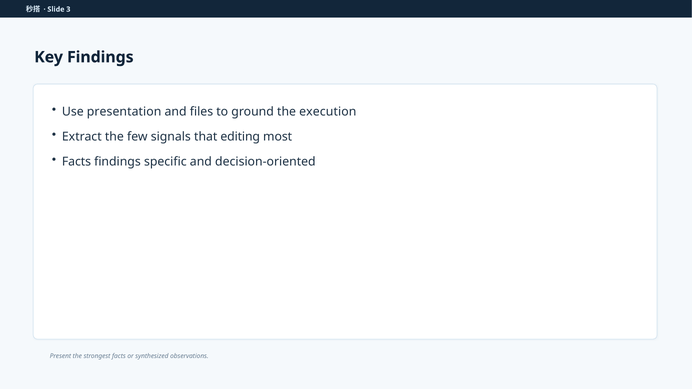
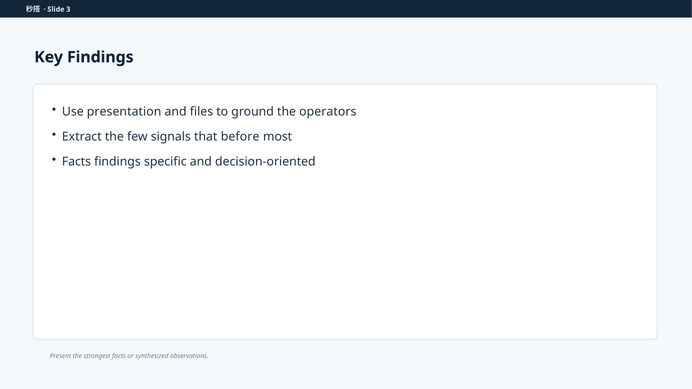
execution: execution -> operators
editing: editing -> before
